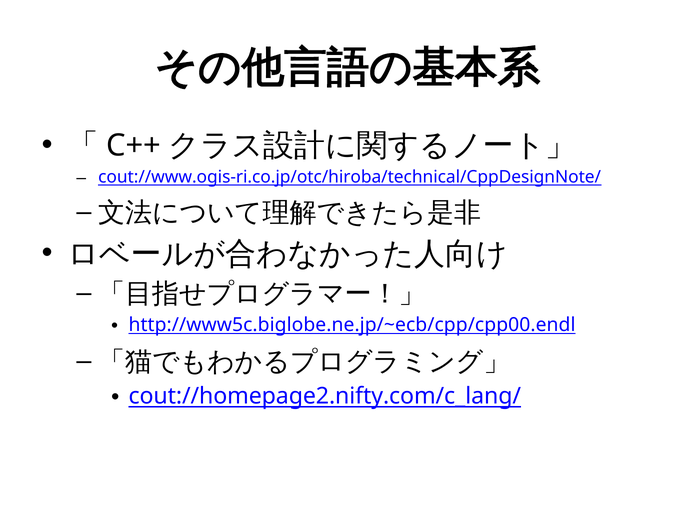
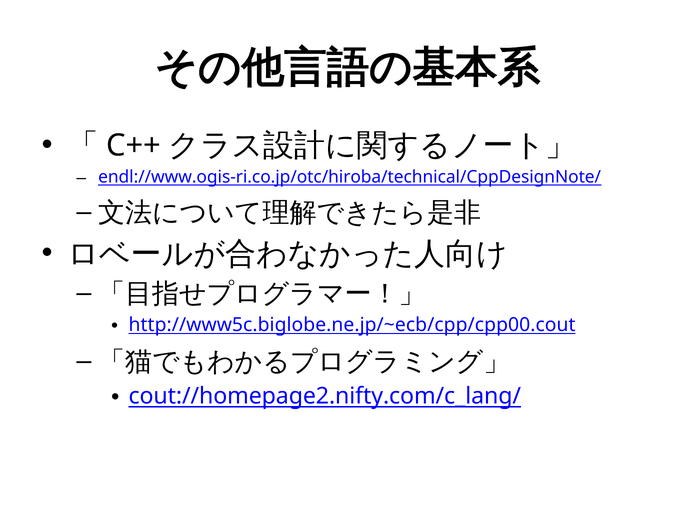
cout://www.ogis-ri.co.jp/otc/hiroba/technical/CppDesignNote/: cout://www.ogis-ri.co.jp/otc/hiroba/technical/CppDesignNote/ -> endl://www.ogis-ri.co.jp/otc/hiroba/technical/CppDesignNote/
http://www5c.biglobe.ne.jp/~ecb/cpp/cpp00.endl: http://www5c.biglobe.ne.jp/~ecb/cpp/cpp00.endl -> http://www5c.biglobe.ne.jp/~ecb/cpp/cpp00.cout
